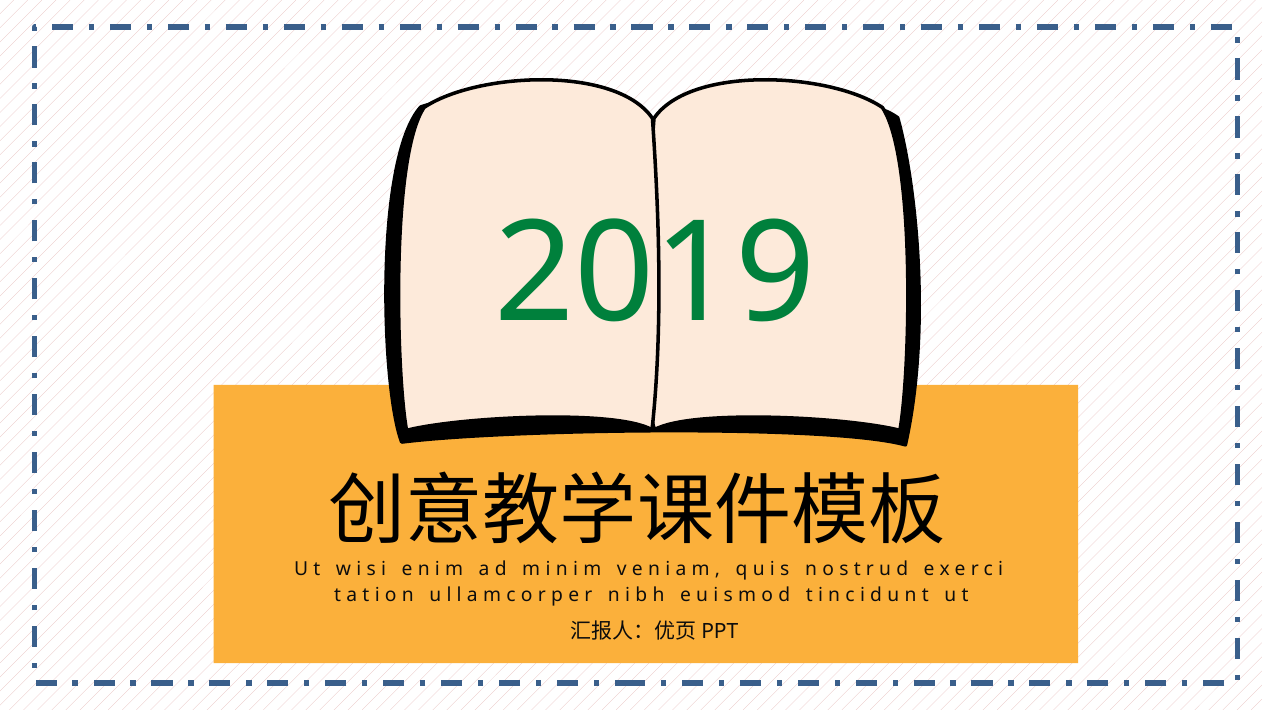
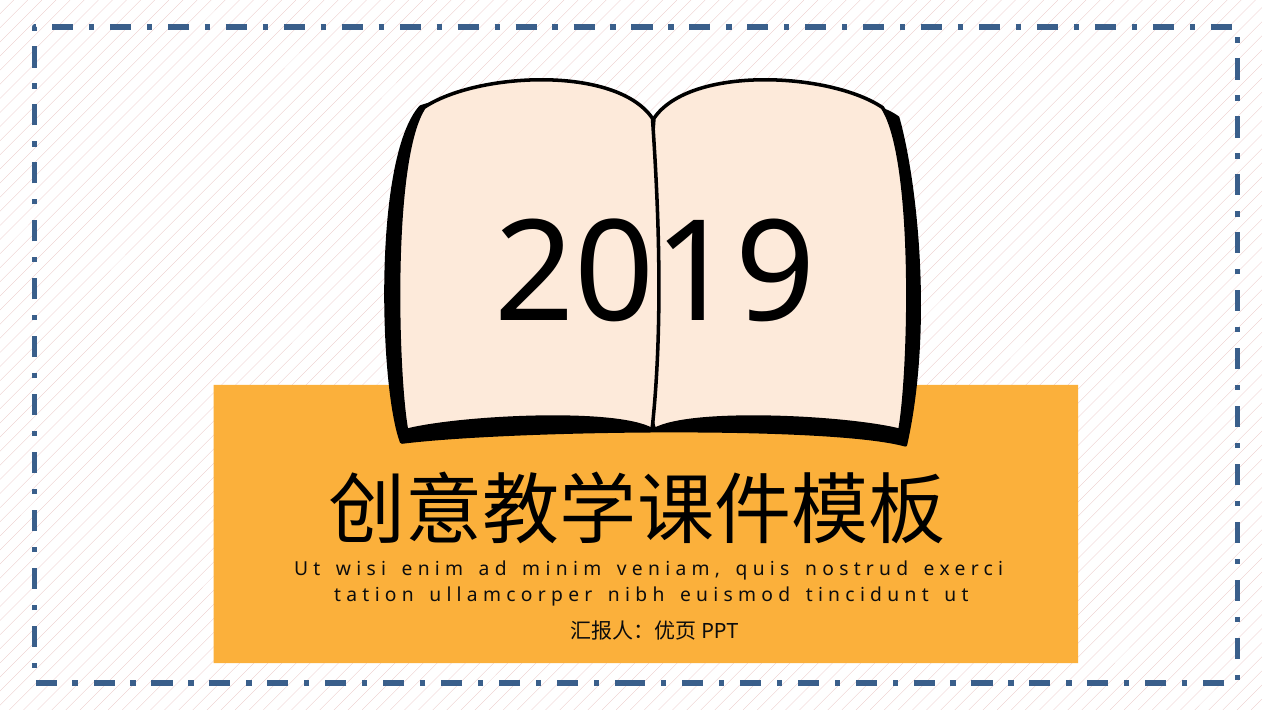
2019 colour: green -> black
